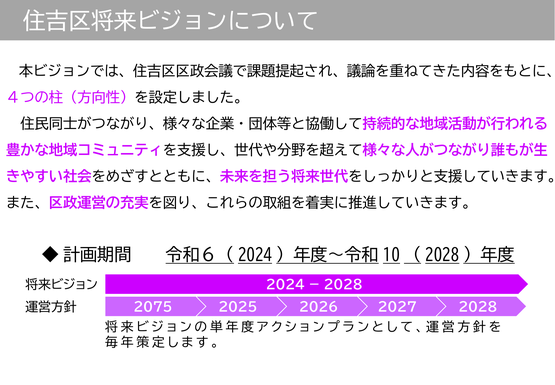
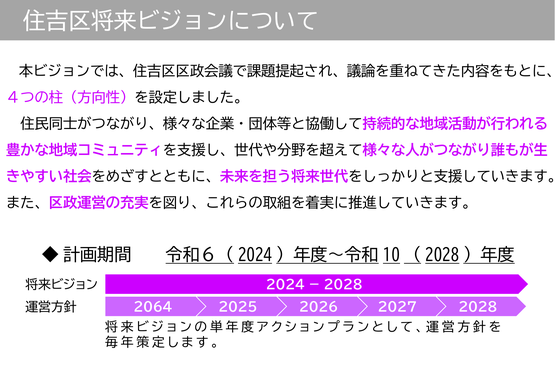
2075: 2075 -> 2064
